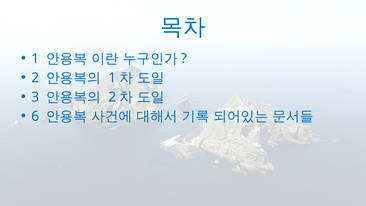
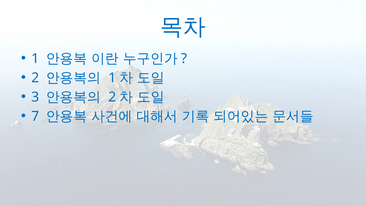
6: 6 -> 7
